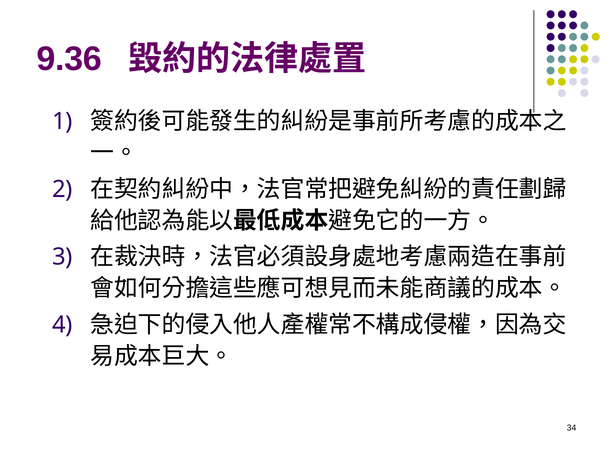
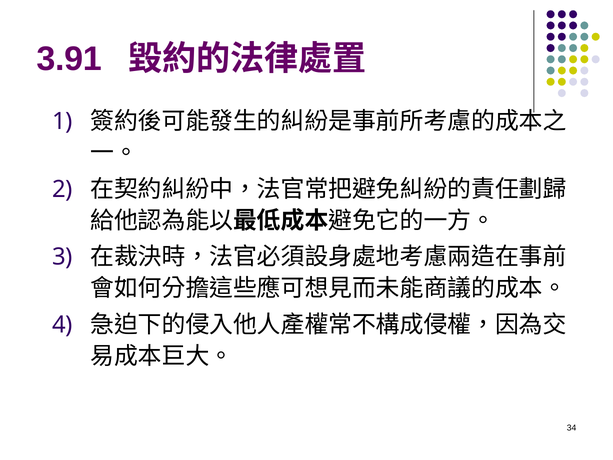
9.36: 9.36 -> 3.91
